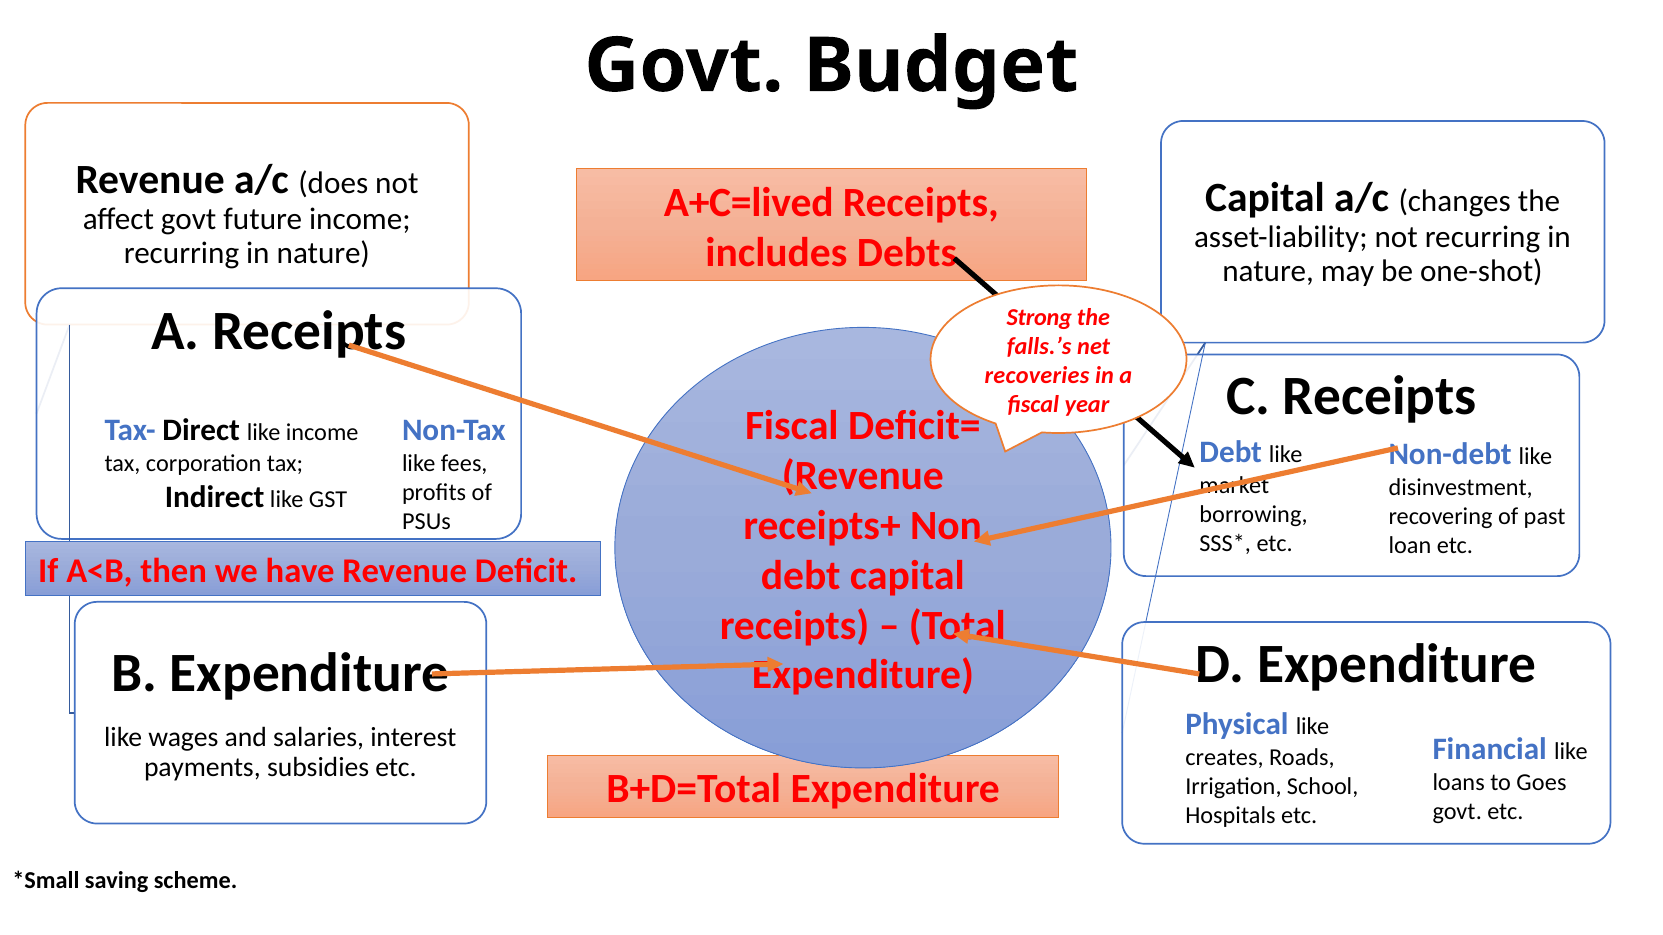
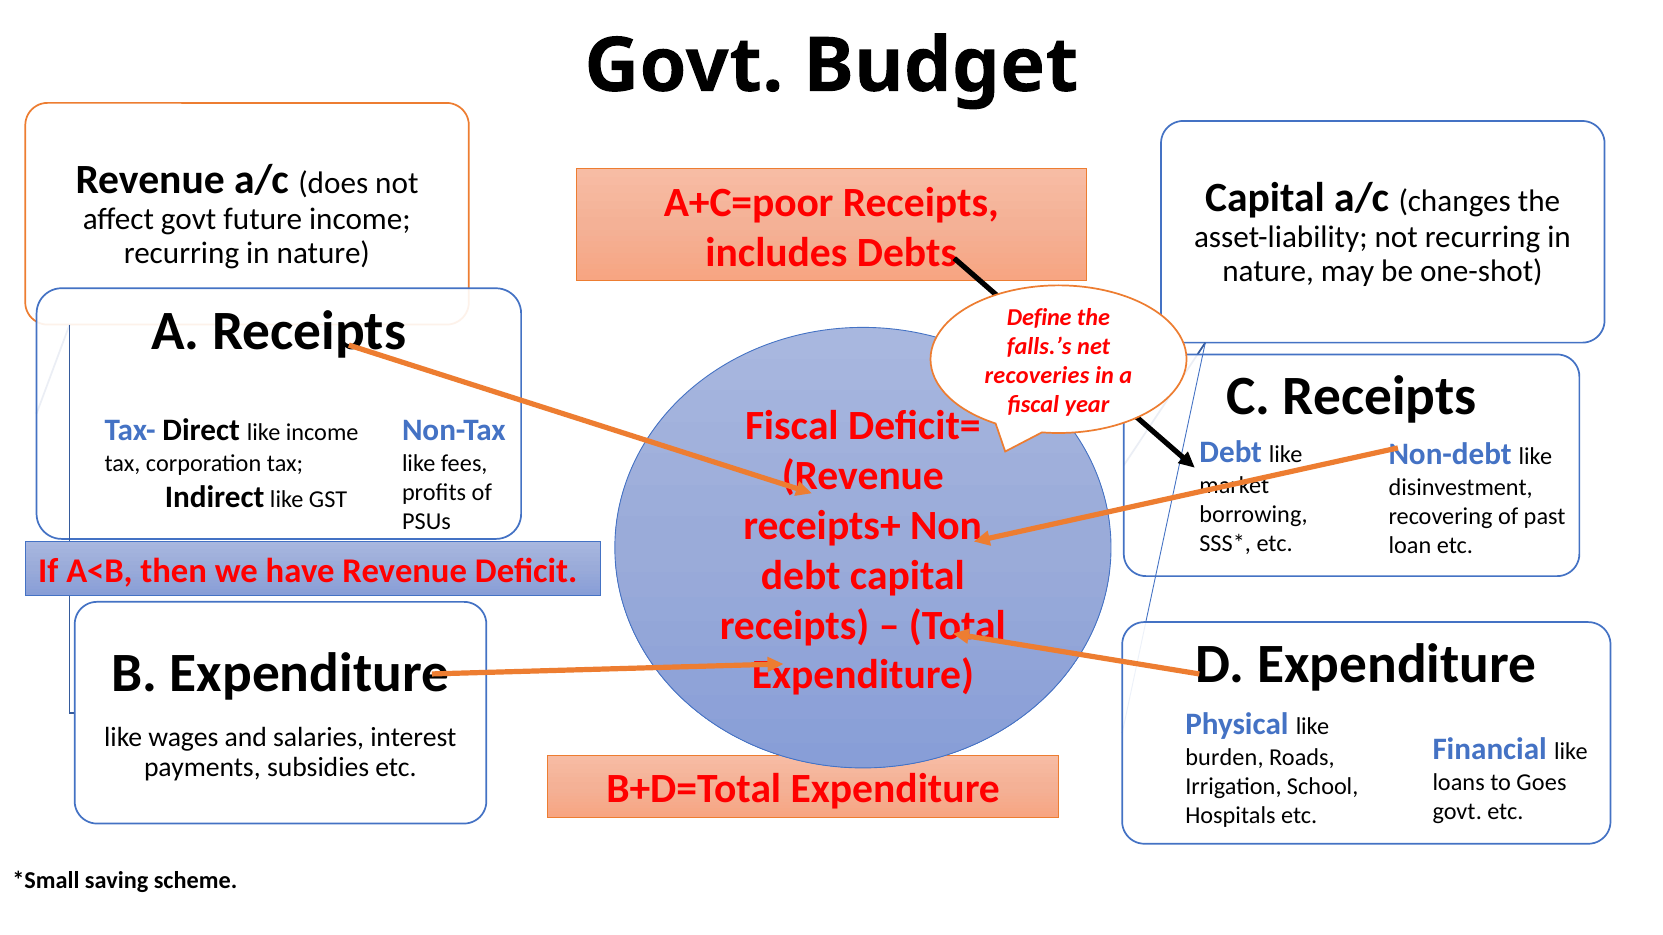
A+C=lived: A+C=lived -> A+C=poor
Strong: Strong -> Define
creates: creates -> burden
